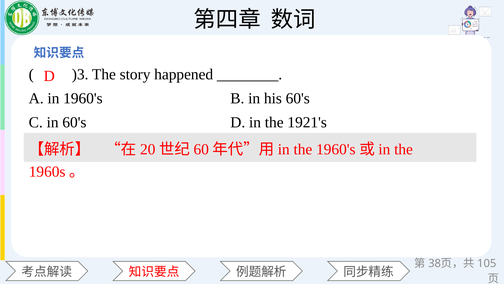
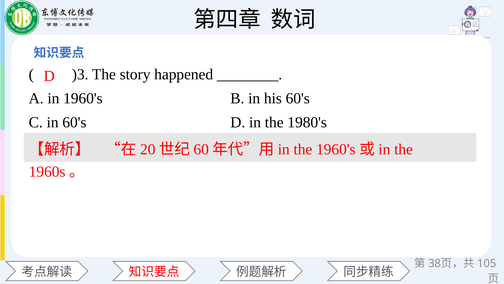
1921's: 1921's -> 1980's
